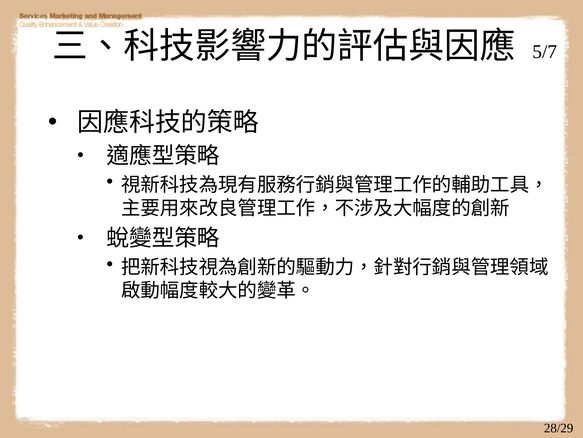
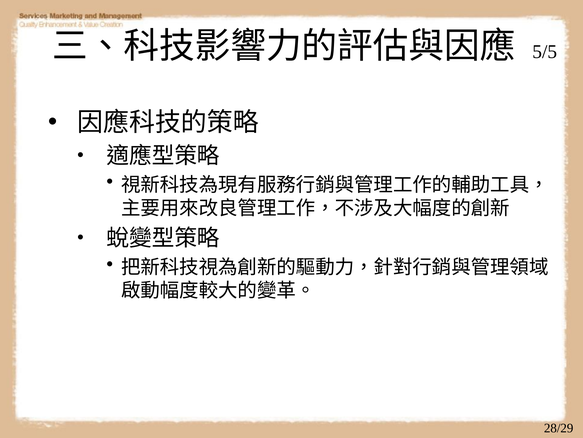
5/7: 5/7 -> 5/5
